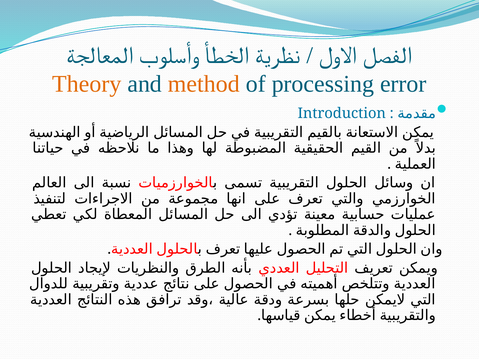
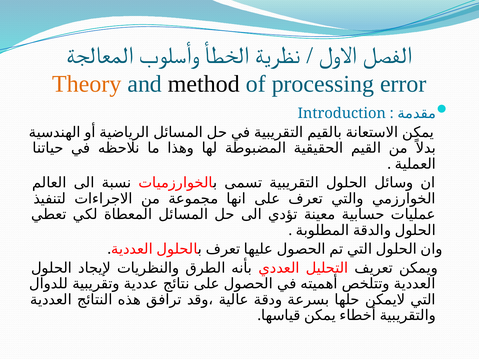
method colour: orange -> black
